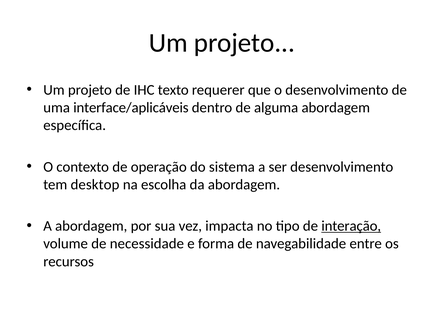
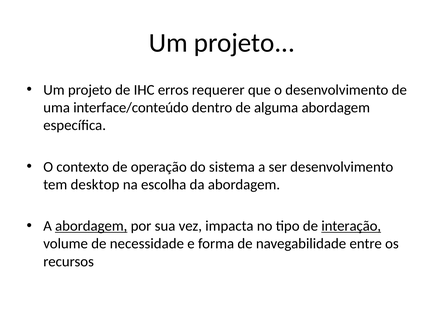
texto: texto -> erros
interface/aplicáveis: interface/aplicáveis -> interface/conteúdo
abordagem at (91, 226) underline: none -> present
